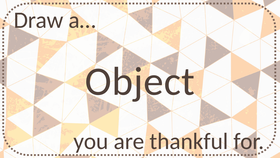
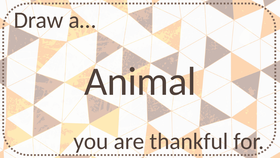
Object: Object -> Animal
